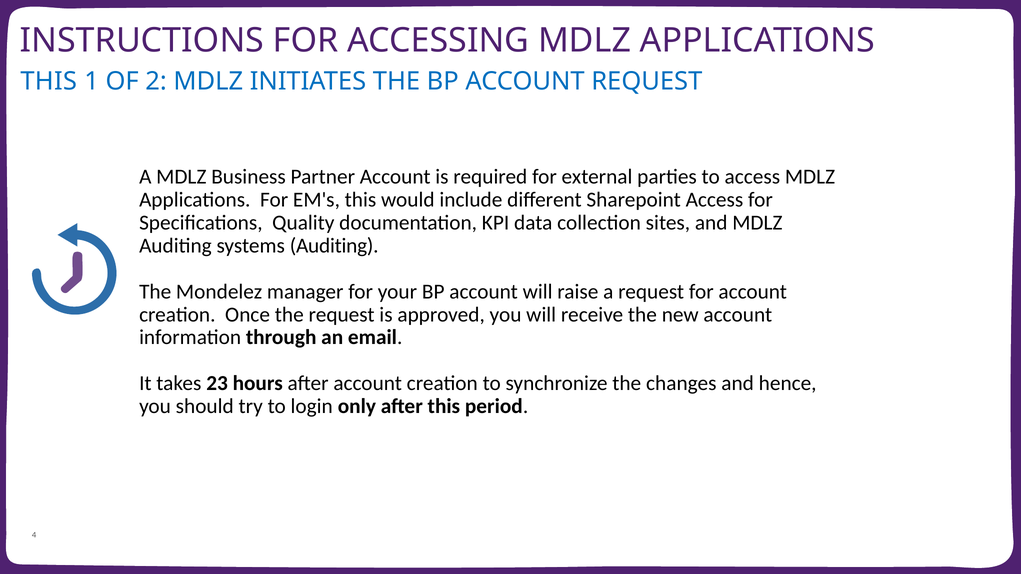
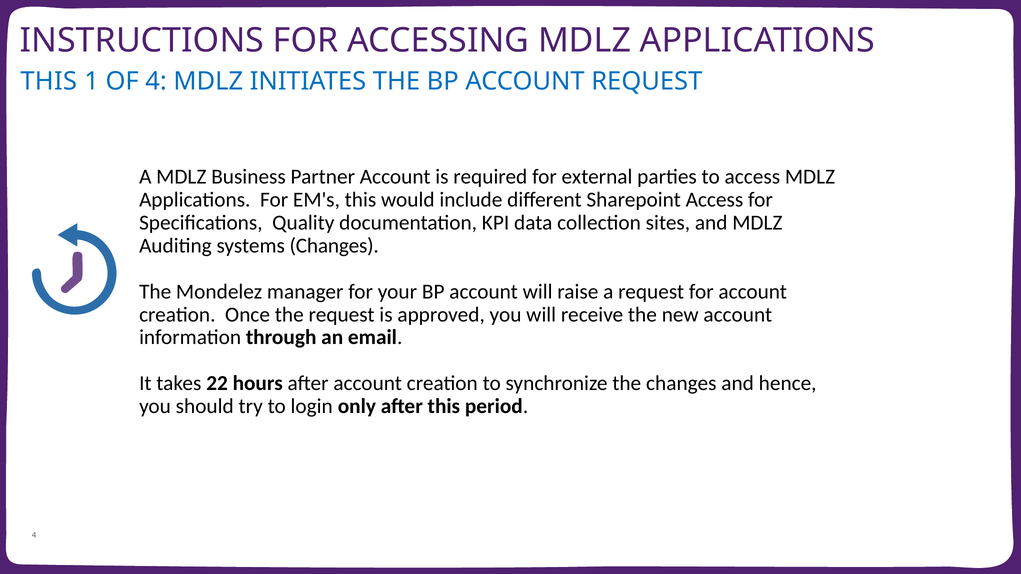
OF 2: 2 -> 4
systems Auditing: Auditing -> Changes
23: 23 -> 22
